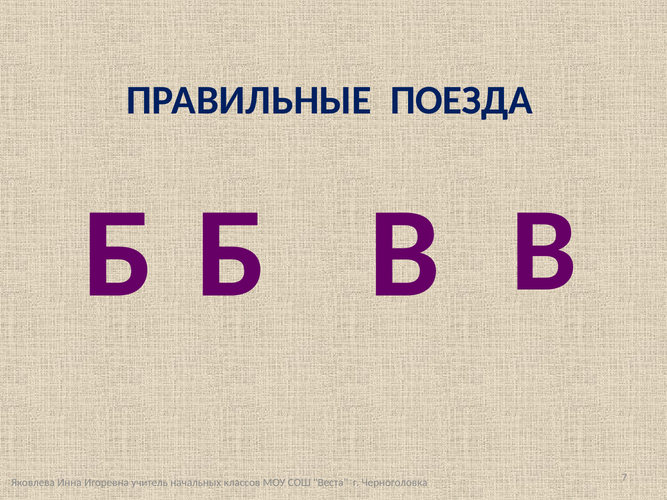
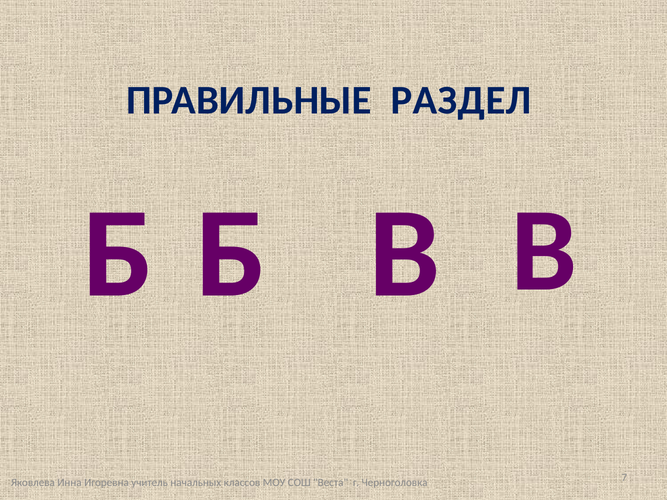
ПОЕЗДА: ПОЕЗДА -> РАЗДЕЛ
